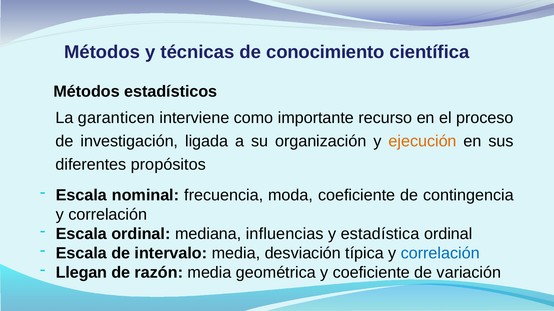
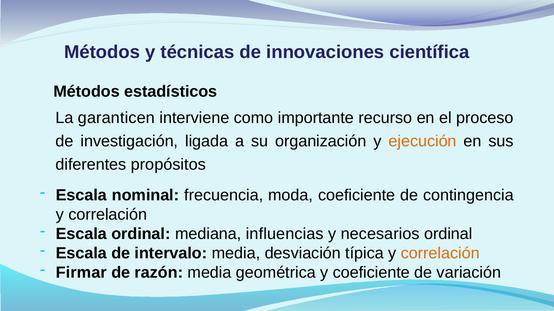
conocimiento: conocimiento -> innovaciones
estadística: estadística -> necesarios
correlación at (440, 254) colour: blue -> orange
Llegan: Llegan -> Firmar
